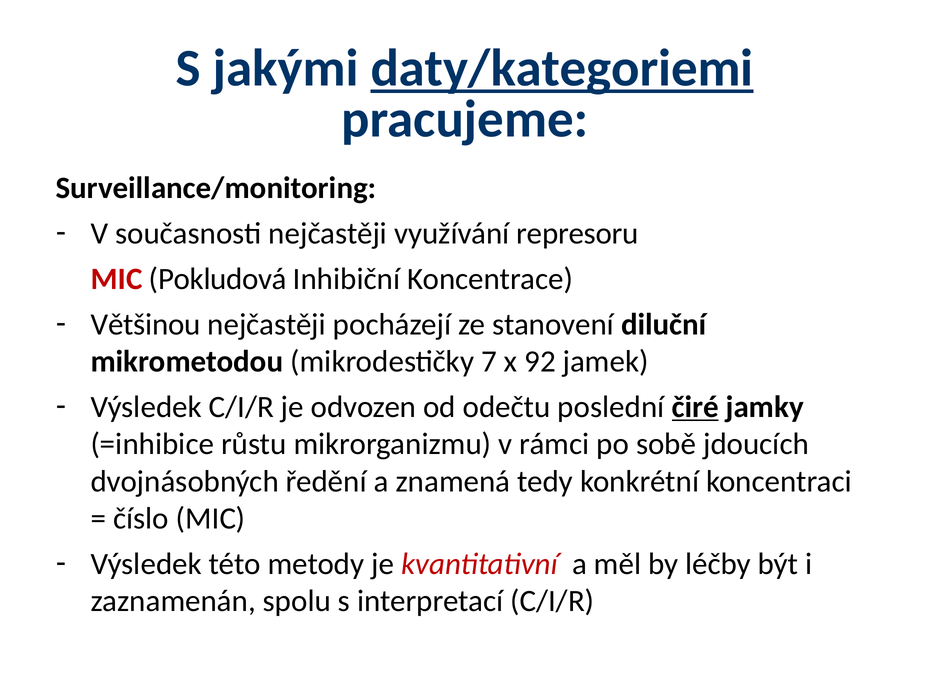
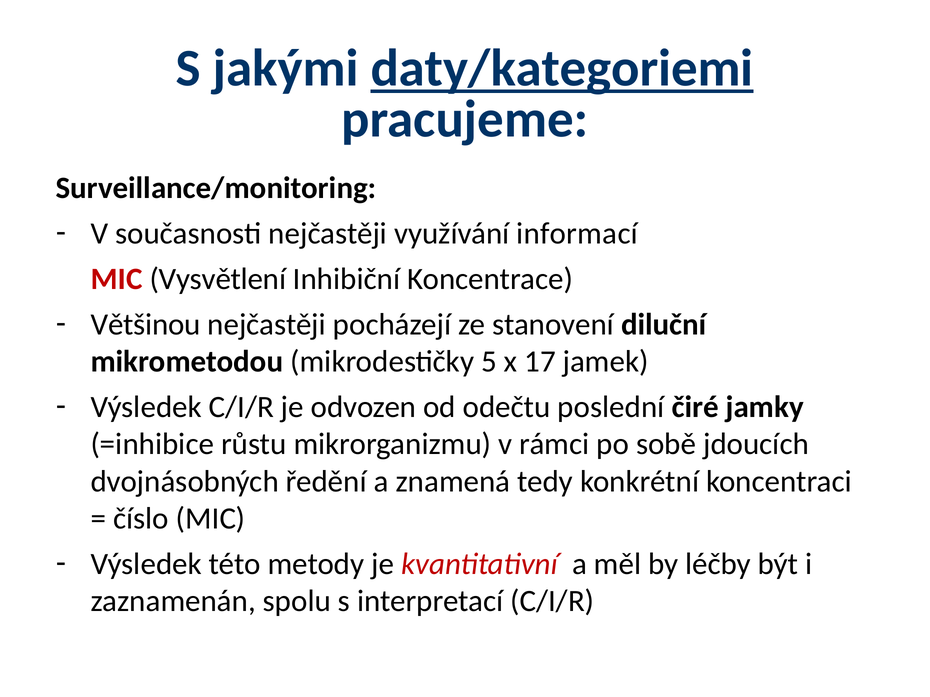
represoru: represoru -> informací
Pokludová: Pokludová -> Vysvětlení
7: 7 -> 5
92: 92 -> 17
čiré underline: present -> none
